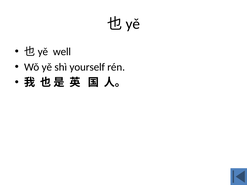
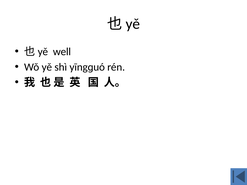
yourself: yourself -> yīngɡuó
